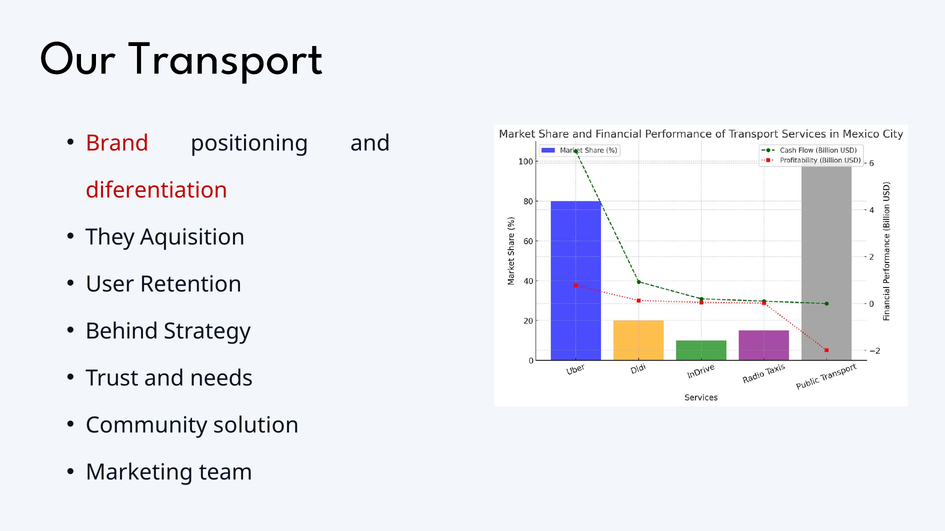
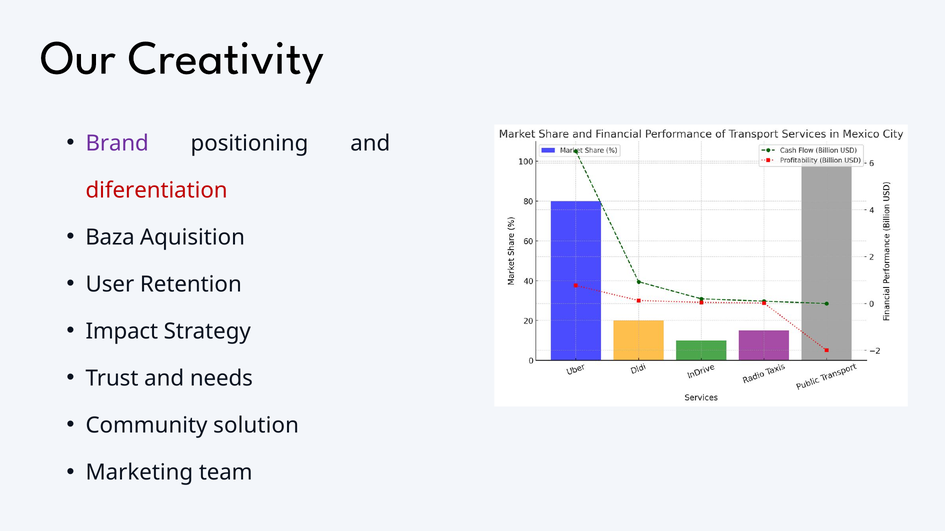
Transport: Transport -> Creativity
Brand colour: red -> purple
They: They -> Baza
Behind: Behind -> Impact
